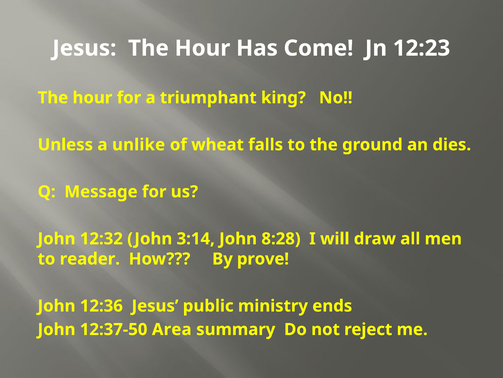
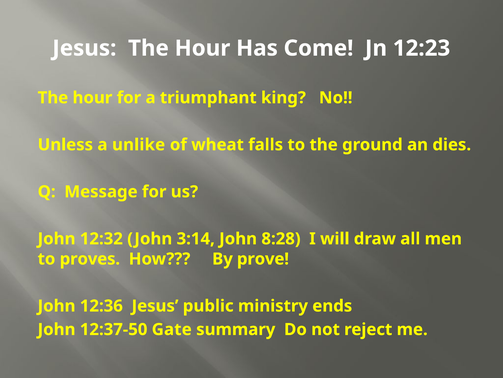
reader: reader -> proves
Area: Area -> Gate
